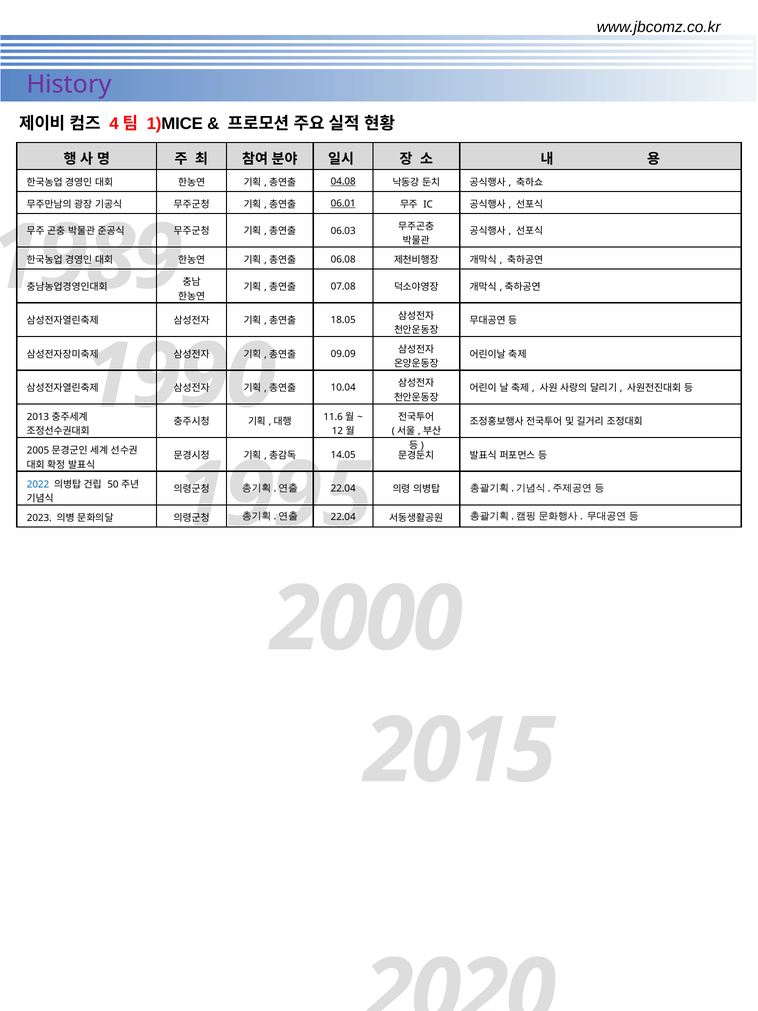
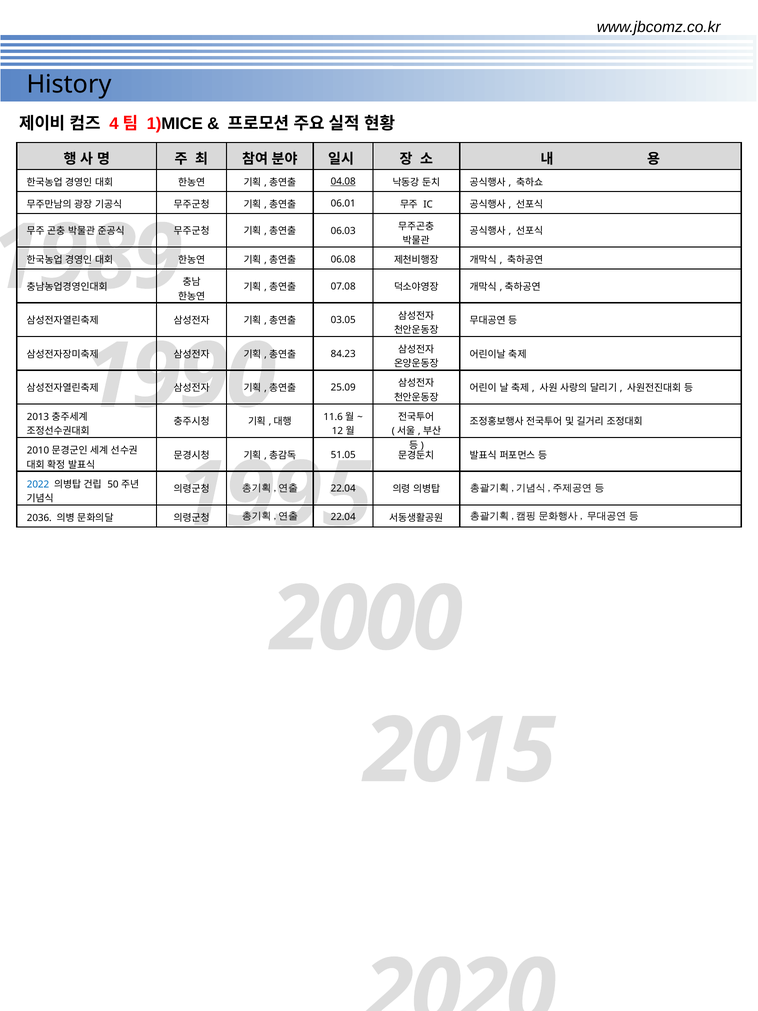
History colour: purple -> black
06.01 underline: present -> none
18.05: 18.05 -> 03.05
09.09: 09.09 -> 84.23
10.04: 10.04 -> 25.09
2005: 2005 -> 2010
14.05: 14.05 -> 51.05
2023: 2023 -> 2036
